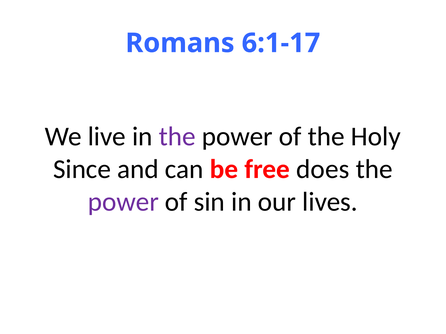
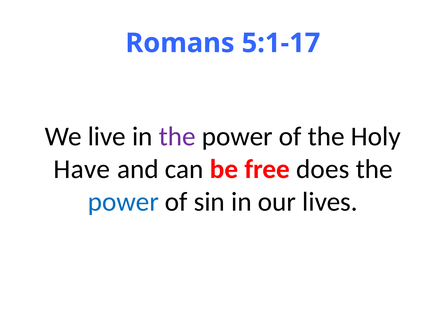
6:1-17: 6:1-17 -> 5:1-17
Since: Since -> Have
power at (123, 202) colour: purple -> blue
